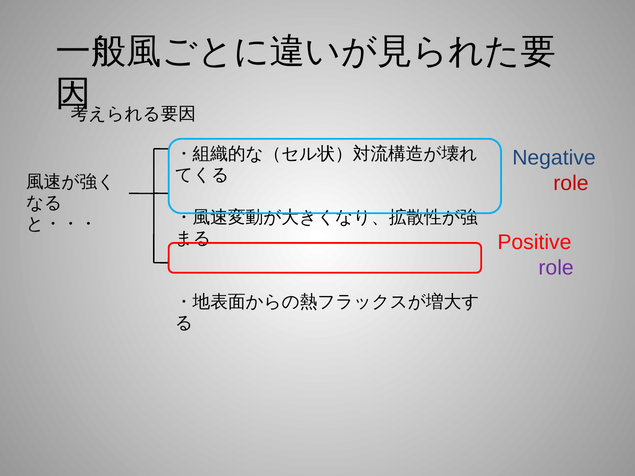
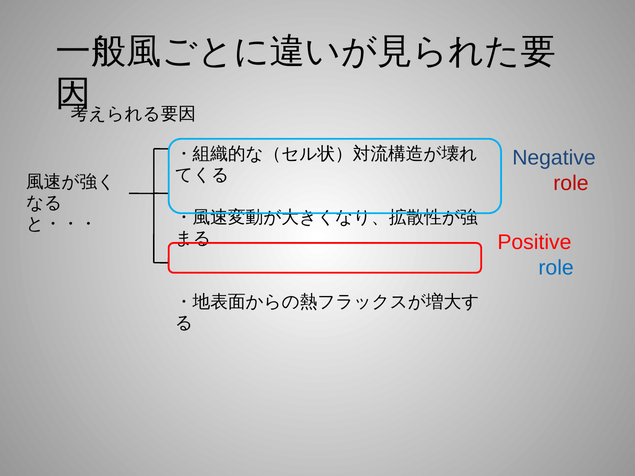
role at (556, 268) colour: purple -> blue
